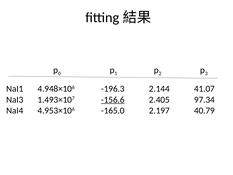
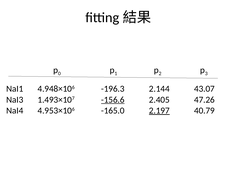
41.07: 41.07 -> 43.07
97.34: 97.34 -> 47.26
2.197 underline: none -> present
